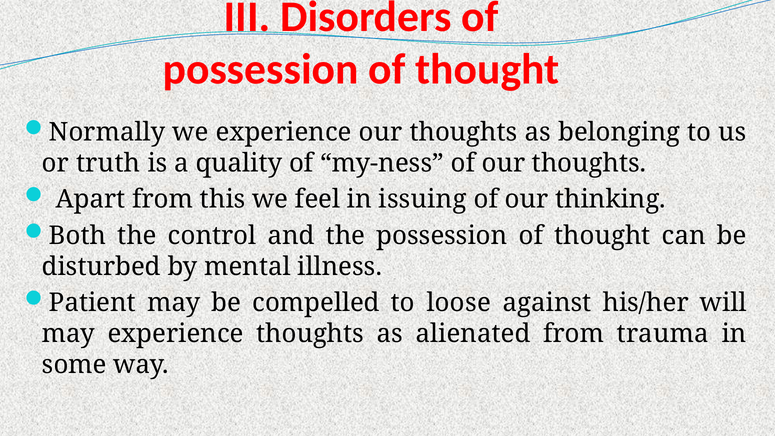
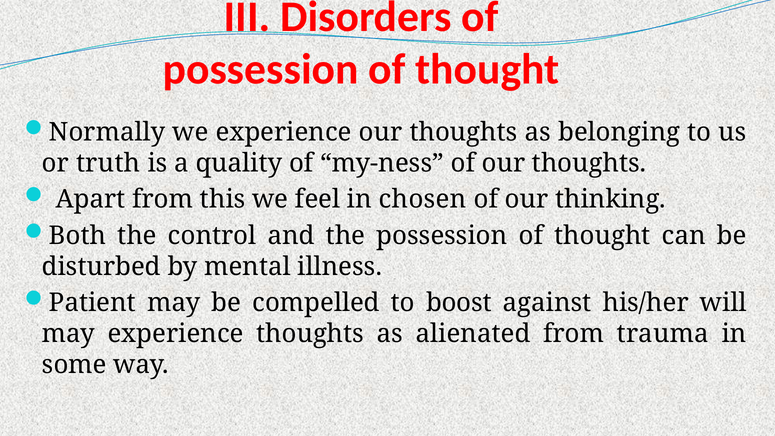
issuing: issuing -> chosen
loose: loose -> boost
